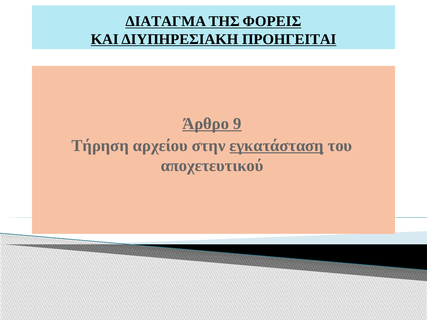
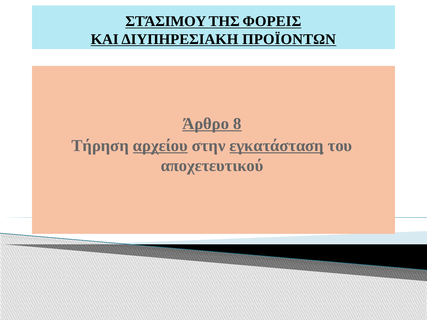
ΔΙΑΤΑΓΜΑ: ΔΙΑΤΑΓΜΑ -> ΣΤΆΣΙΜΟΥ
ΠΡΟΗΓΕΙΤΑΙ: ΠΡΟΗΓΕΙΤΑΙ -> ΠΡΟΪΟΝΤΩΝ
9: 9 -> 8
αρχείου underline: none -> present
